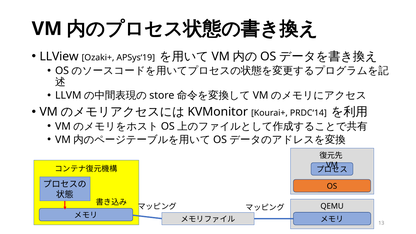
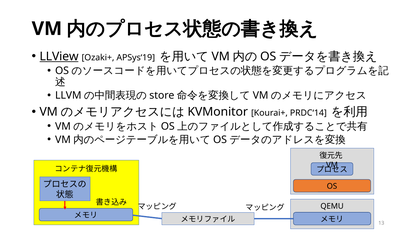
LLView underline: none -> present
